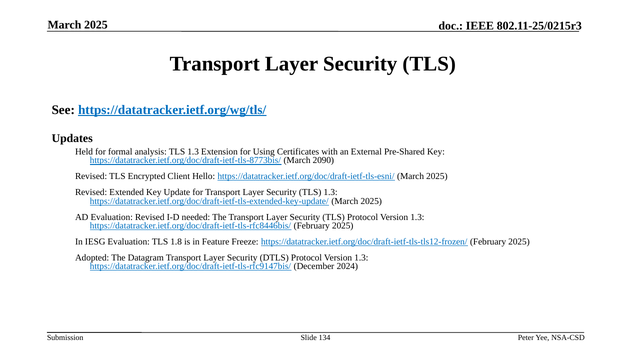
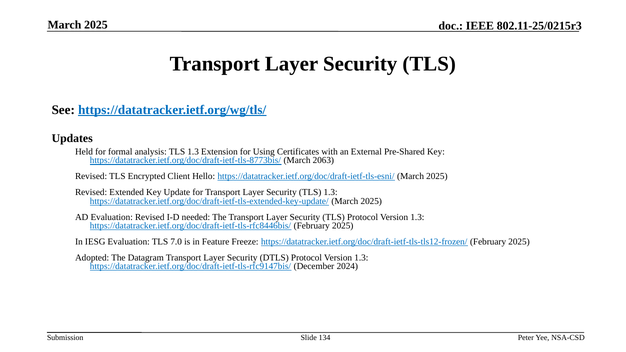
2090: 2090 -> 2063
1.8: 1.8 -> 7.0
